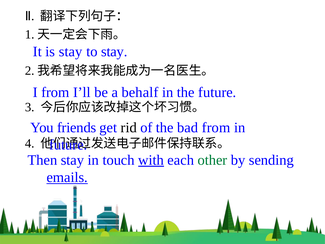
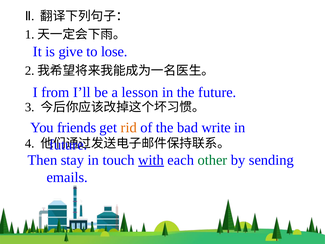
is stay: stay -> give
to stay: stay -> lose
behalf: behalf -> lesson
rid colour: black -> orange
bad from: from -> write
emails underline: present -> none
